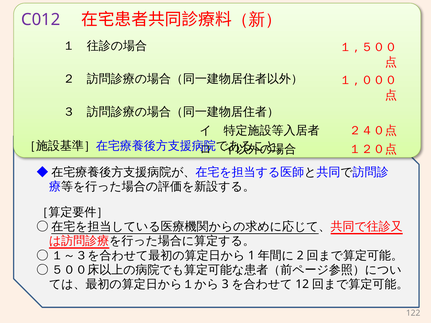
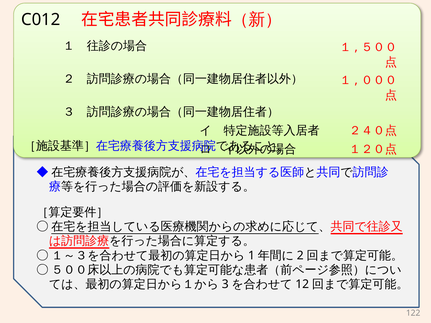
C012 colour: purple -> black
